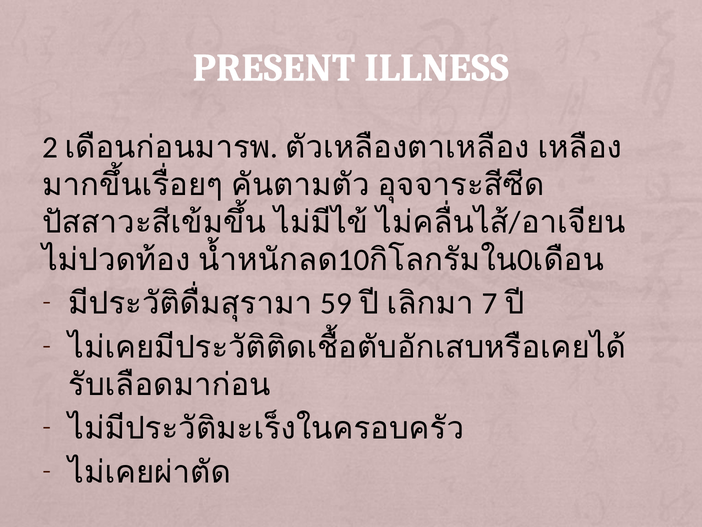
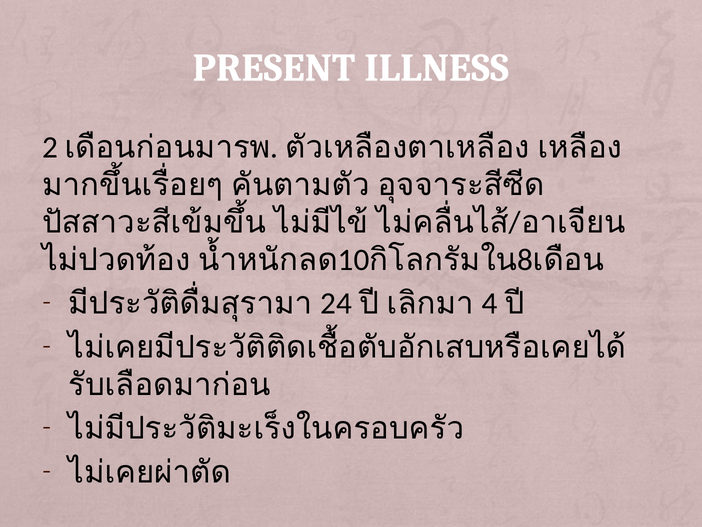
0: 0 -> 8
59: 59 -> 24
7: 7 -> 4
